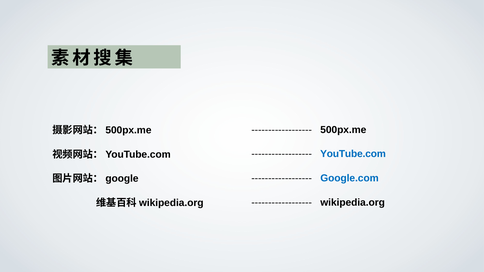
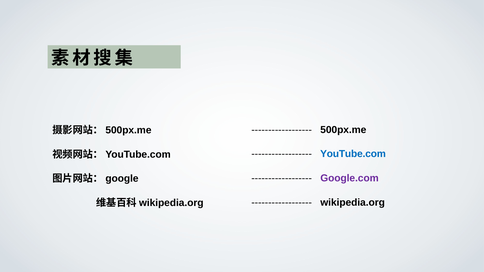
Google.com colour: blue -> purple
